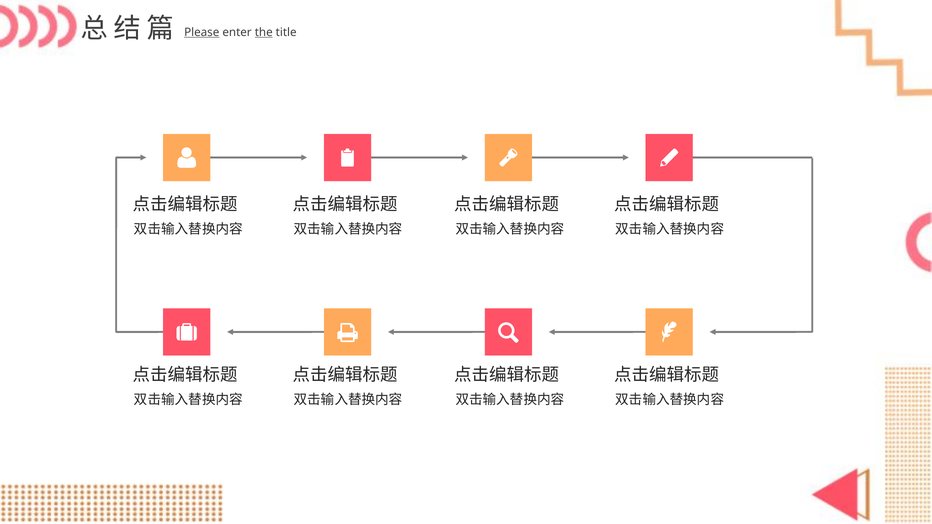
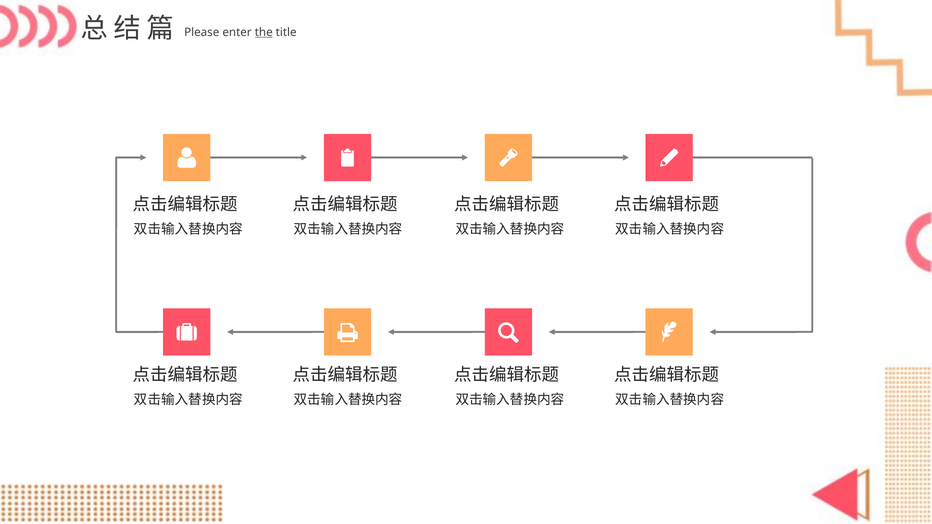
Please underline: present -> none
